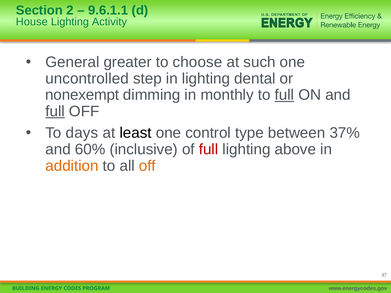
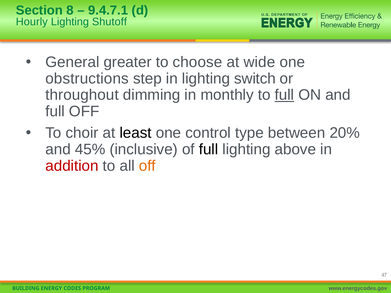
2: 2 -> 8
9.6.1.1: 9.6.1.1 -> 9.4.7.1
House: House -> Hourly
Activity: Activity -> Shutoff
such: such -> wide
uncontrolled: uncontrolled -> obstructions
dental: dental -> switch
nonexempt: nonexempt -> throughout
full at (55, 111) underline: present -> none
days: days -> choir
37%: 37% -> 20%
60%: 60% -> 45%
full at (209, 149) colour: red -> black
addition colour: orange -> red
